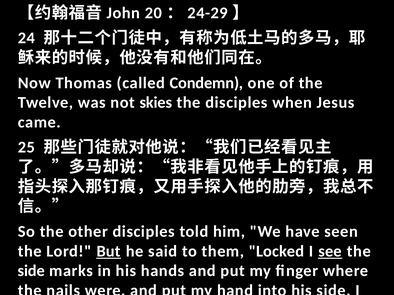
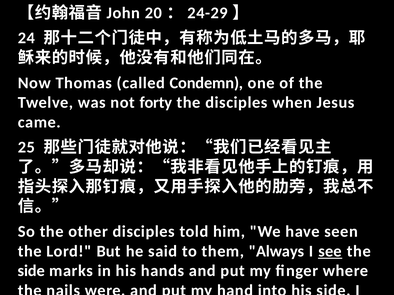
skies: skies -> forty
But underline: present -> none
Locked: Locked -> Always
